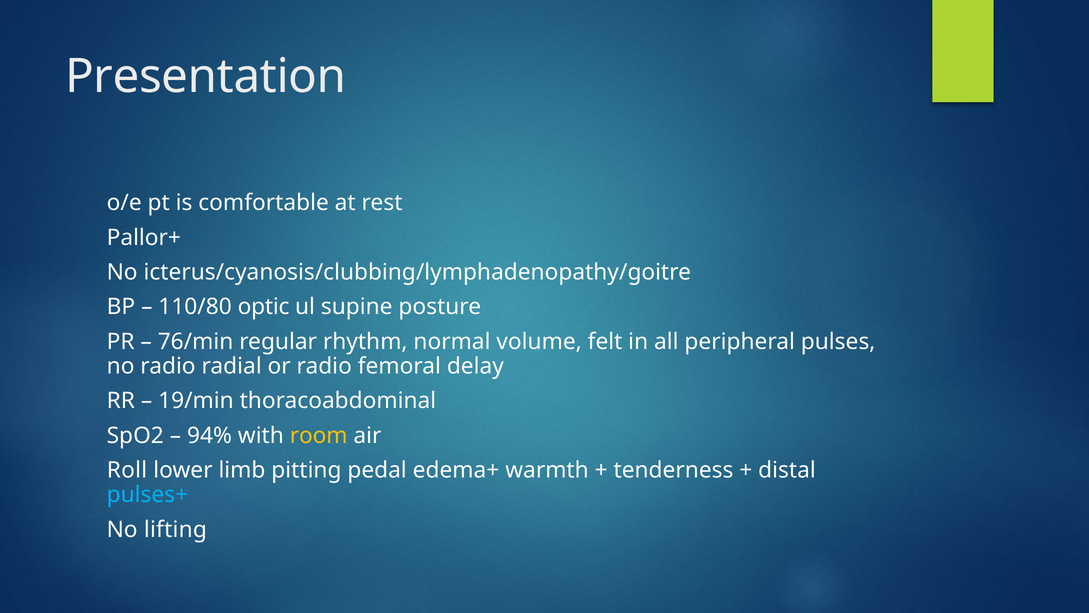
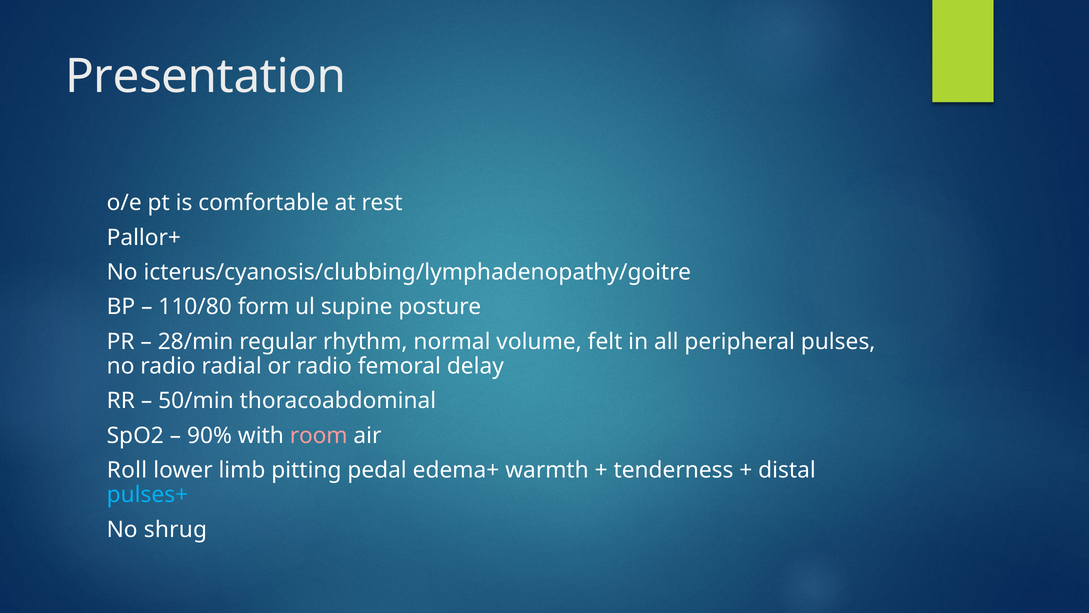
optic: optic -> form
76/min: 76/min -> 28/min
19/min: 19/min -> 50/min
94%: 94% -> 90%
room colour: yellow -> pink
lifting: lifting -> shrug
